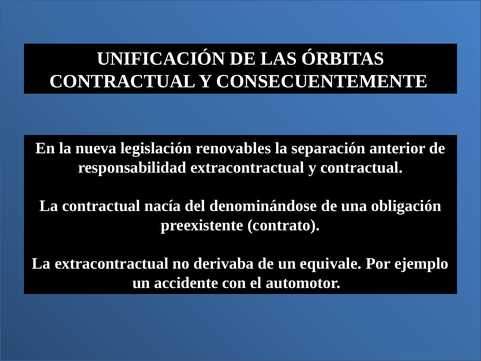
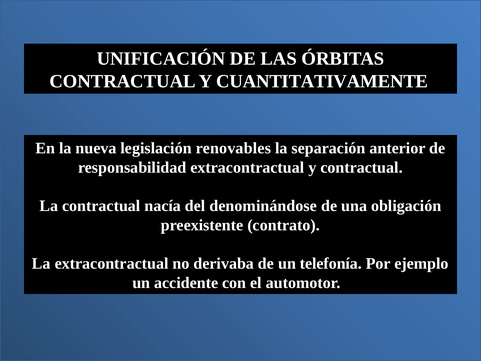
CONSECUENTEMENTE: CONSECUENTEMENTE -> CUANTITATIVAMENTE
equivale: equivale -> telefonía
